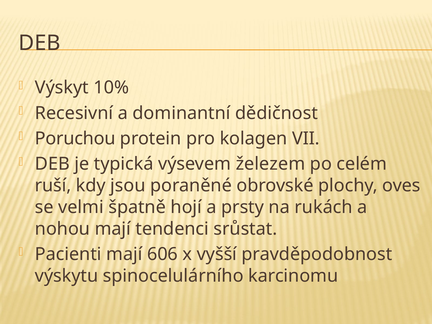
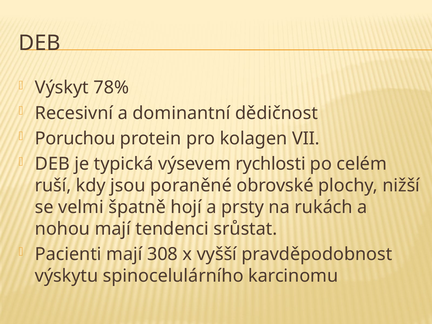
10%: 10% -> 78%
železem: železem -> rychlosti
oves: oves -> nižší
606: 606 -> 308
